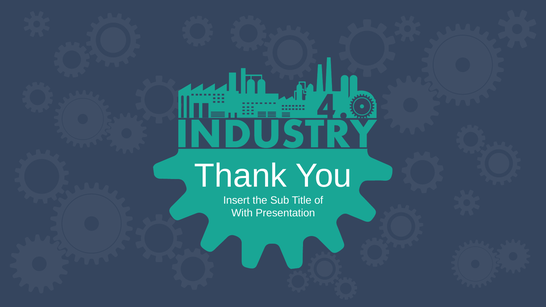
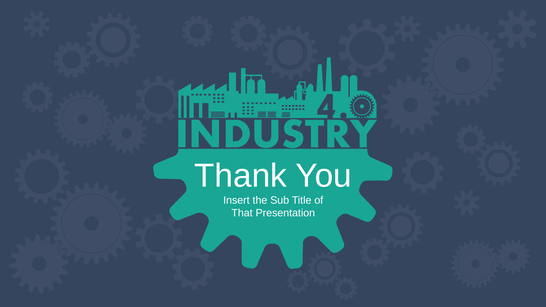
With: With -> That
